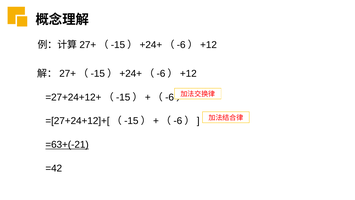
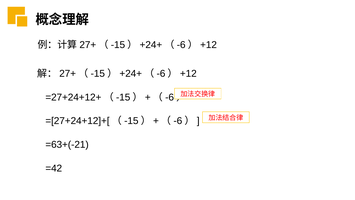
=63+(-21 underline: present -> none
